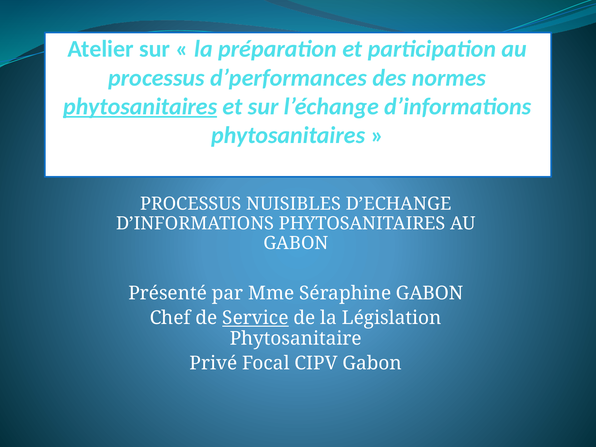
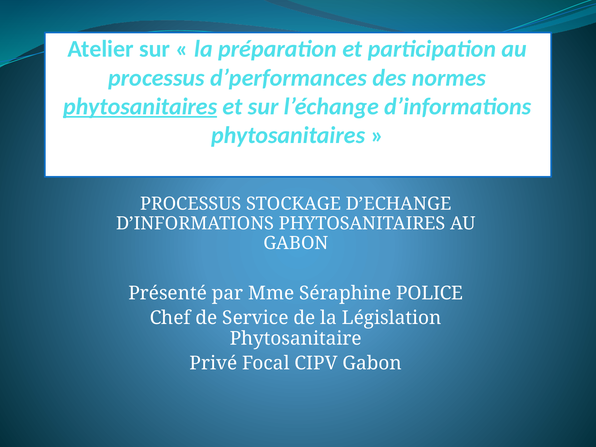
NUISIBLES: NUISIBLES -> STOCKAGE
Séraphine GABON: GABON -> POLICE
Service underline: present -> none
